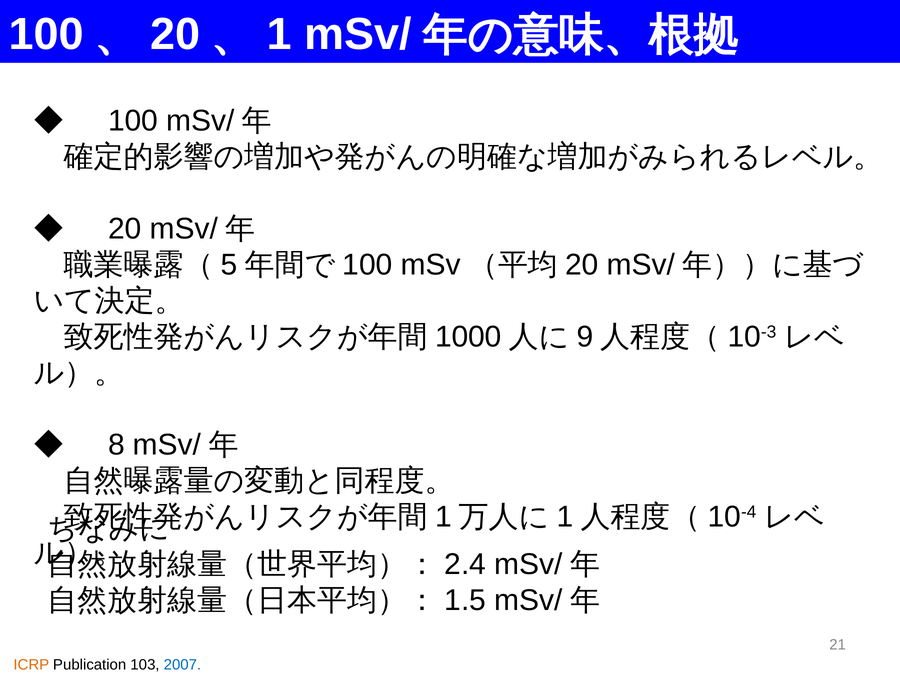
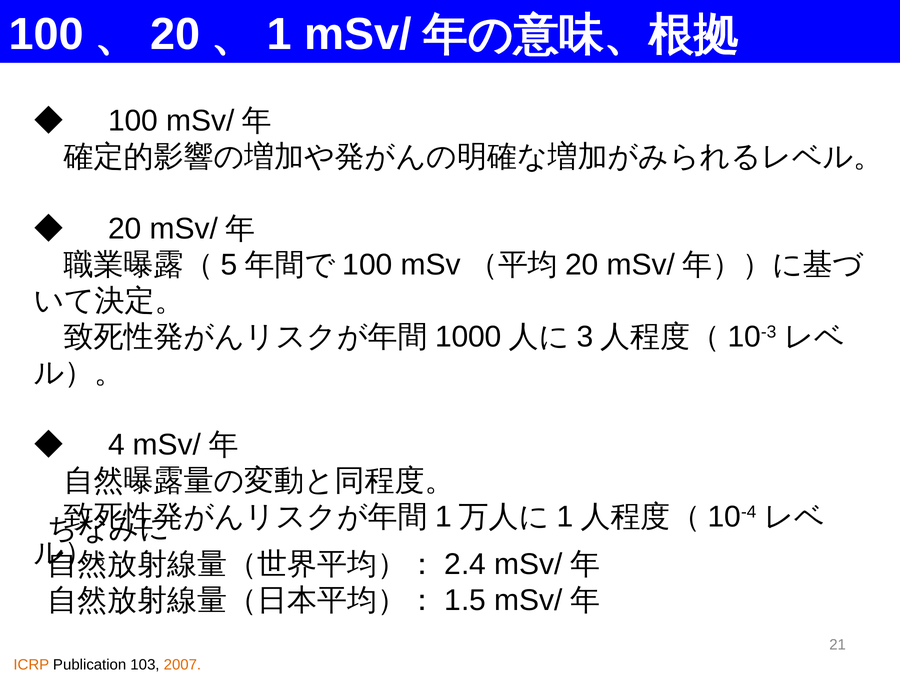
9: 9 -> 3
8: 8 -> 4
2007 colour: blue -> orange
